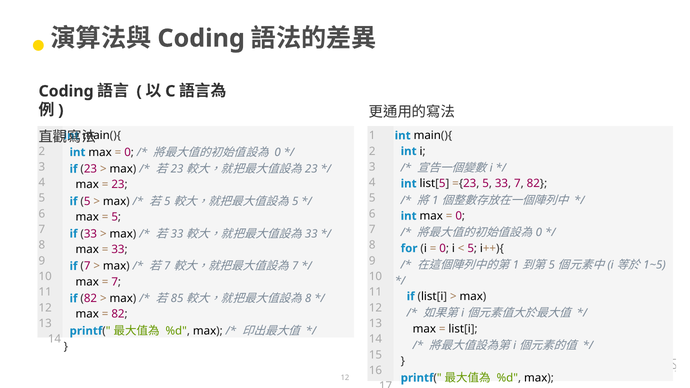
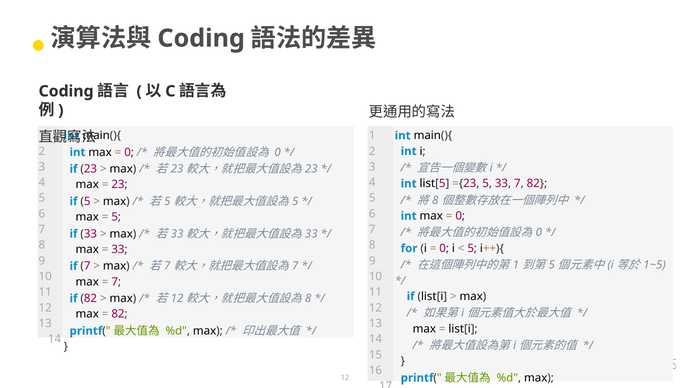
1 at (435, 200): 1 -> 8
85 at (177, 299): 85 -> 12
